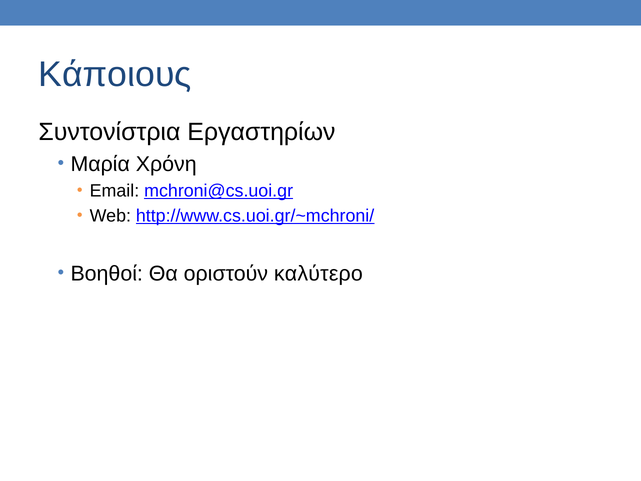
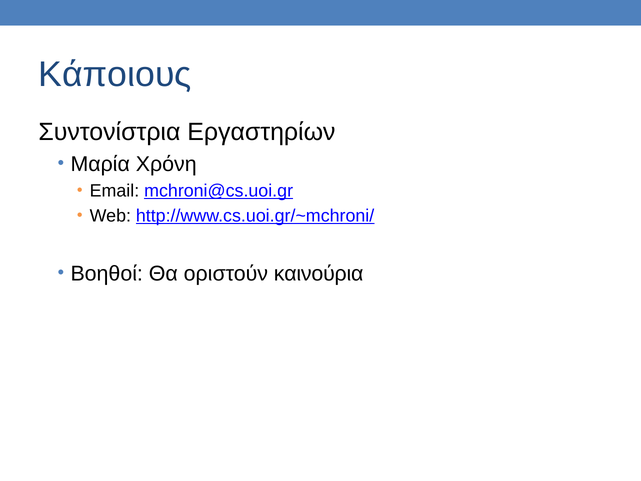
καλύτερο: καλύτερο -> καινούρια
